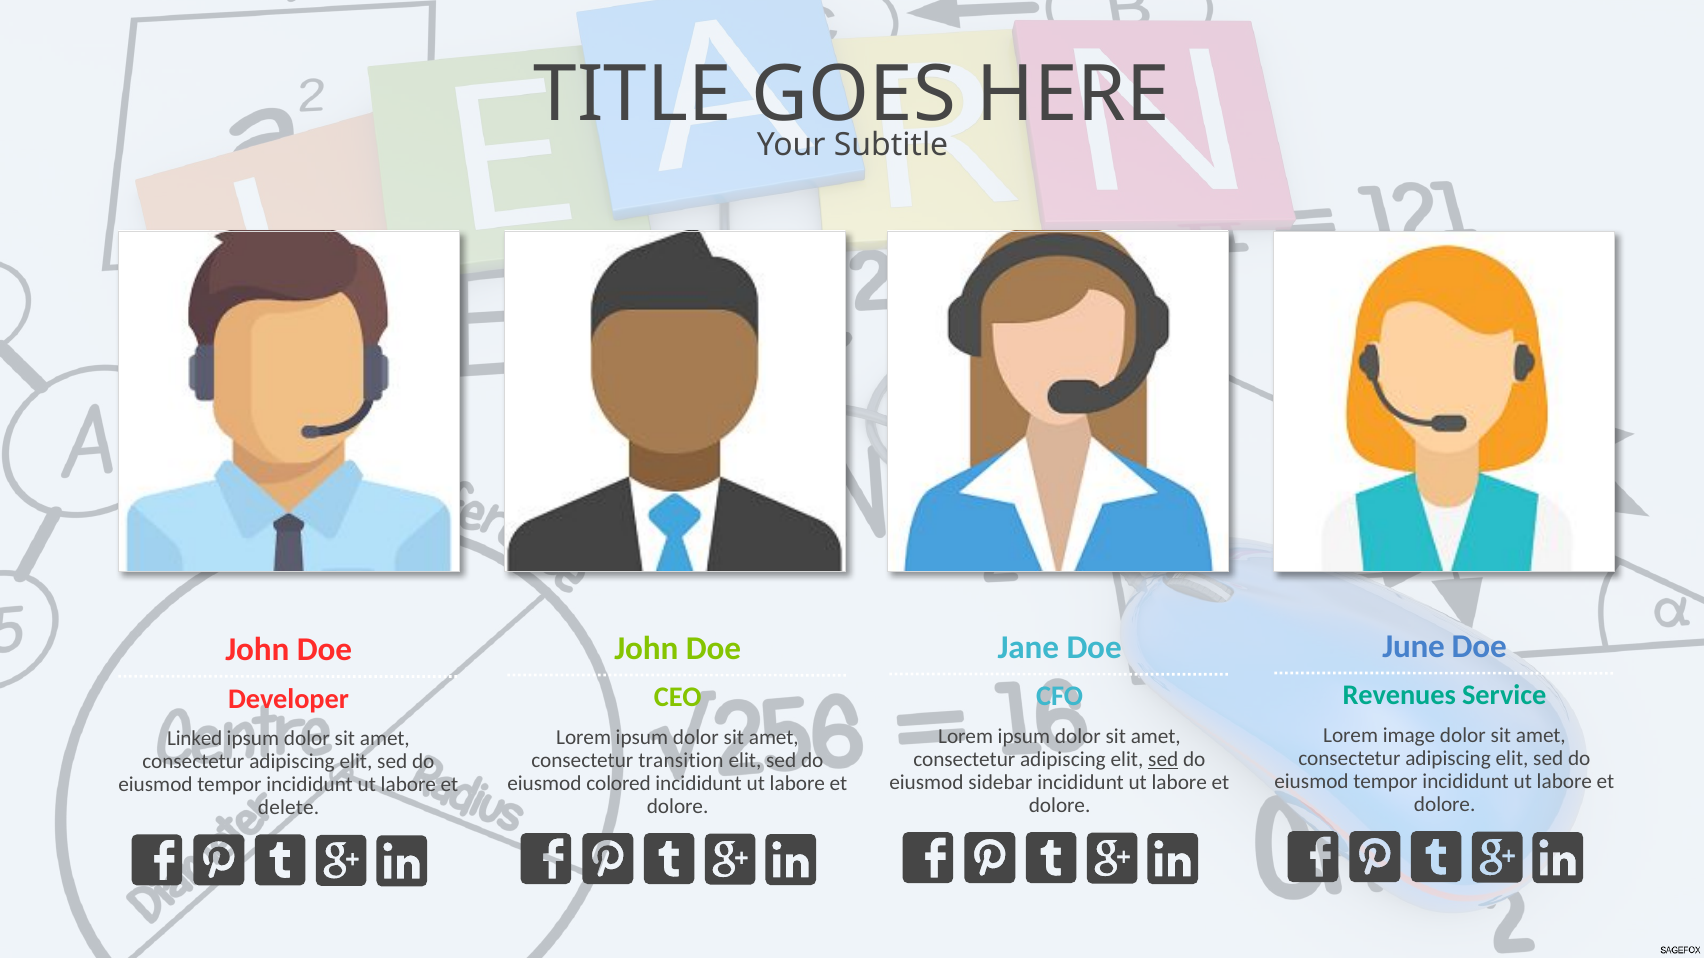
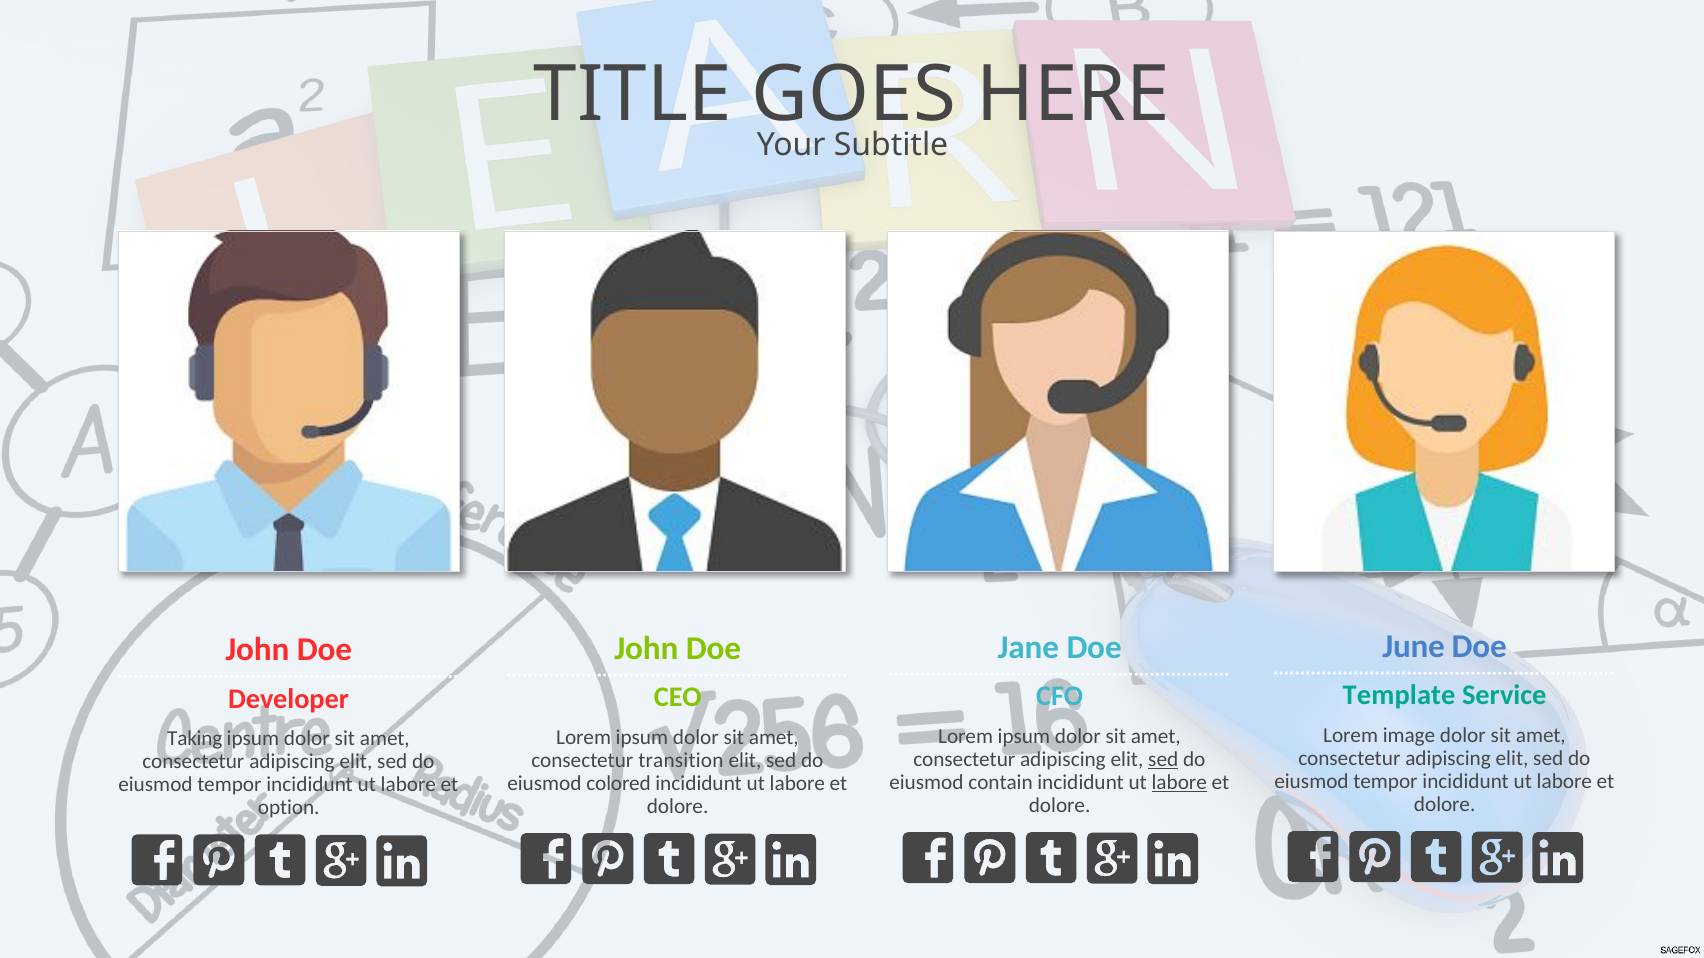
Revenues: Revenues -> Template
Linked: Linked -> Taking
sidebar: sidebar -> contain
labore at (1179, 783) underline: none -> present
delete: delete -> option
